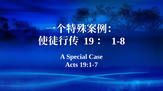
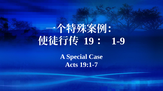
1-8: 1-8 -> 1-9
